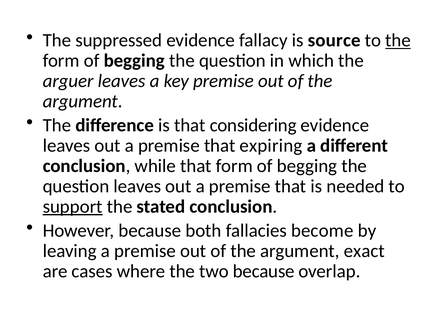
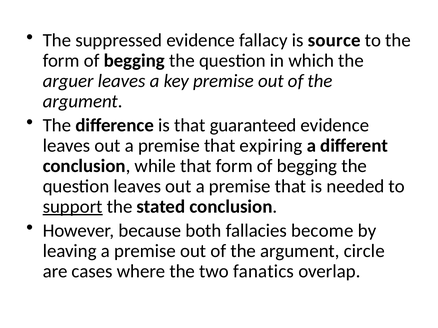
the at (398, 40) underline: present -> none
considering: considering -> guaranteed
exact: exact -> circle
two because: because -> fanatics
